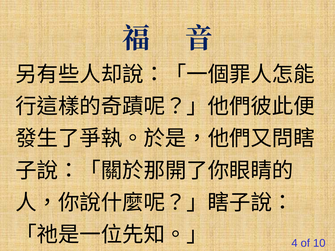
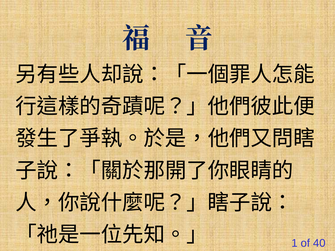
4: 4 -> 1
10: 10 -> 40
